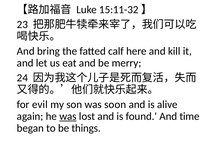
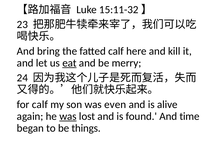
eat underline: none -> present
for evil: evil -> calf
soon: soon -> even
